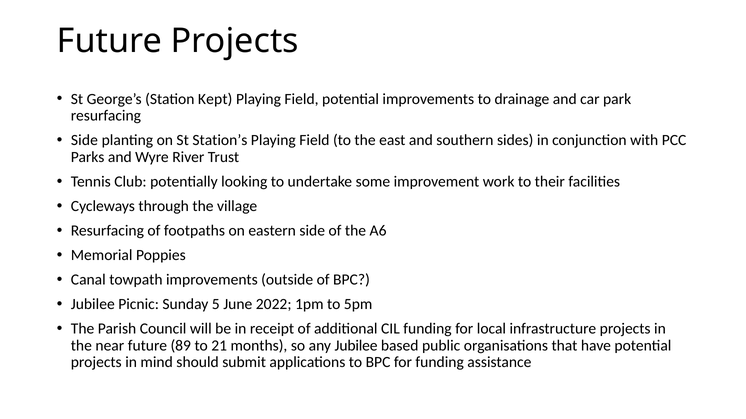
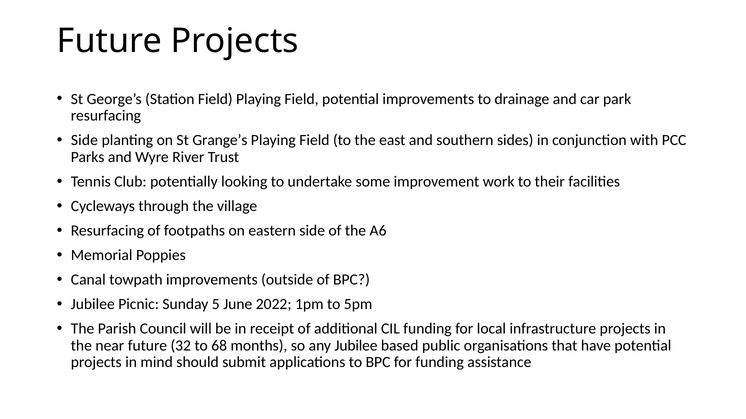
Station Kept: Kept -> Field
Station’s: Station’s -> Grange’s
89: 89 -> 32
21: 21 -> 68
